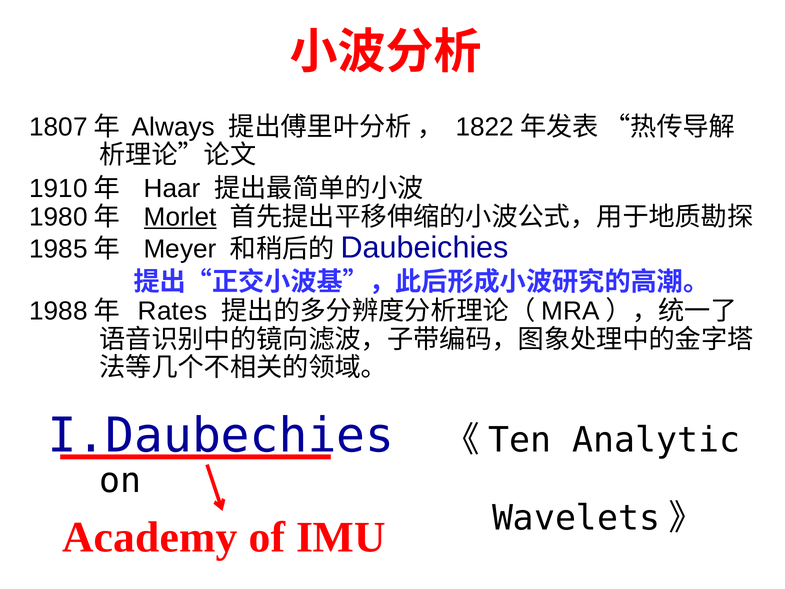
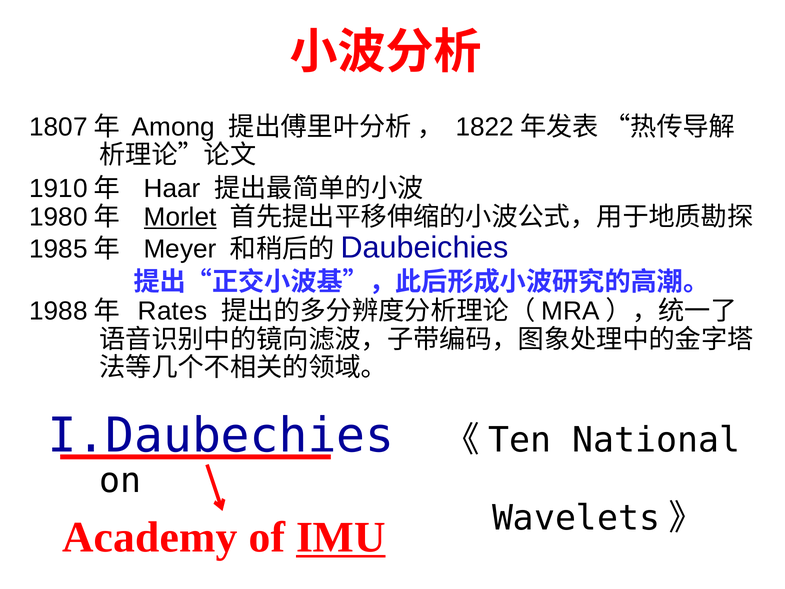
Always: Always -> Among
Analytic: Analytic -> National
IMU underline: none -> present
